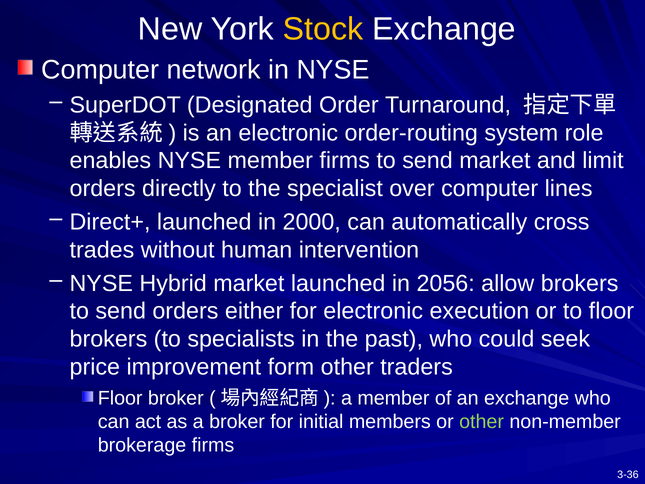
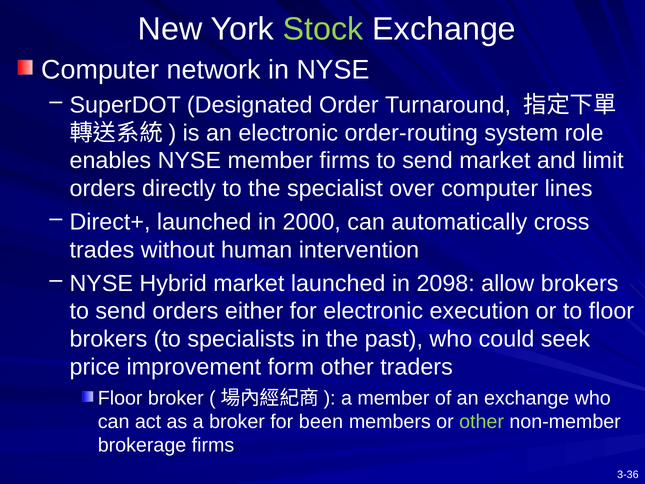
Stock colour: yellow -> light green
2056: 2056 -> 2098
initial: initial -> been
